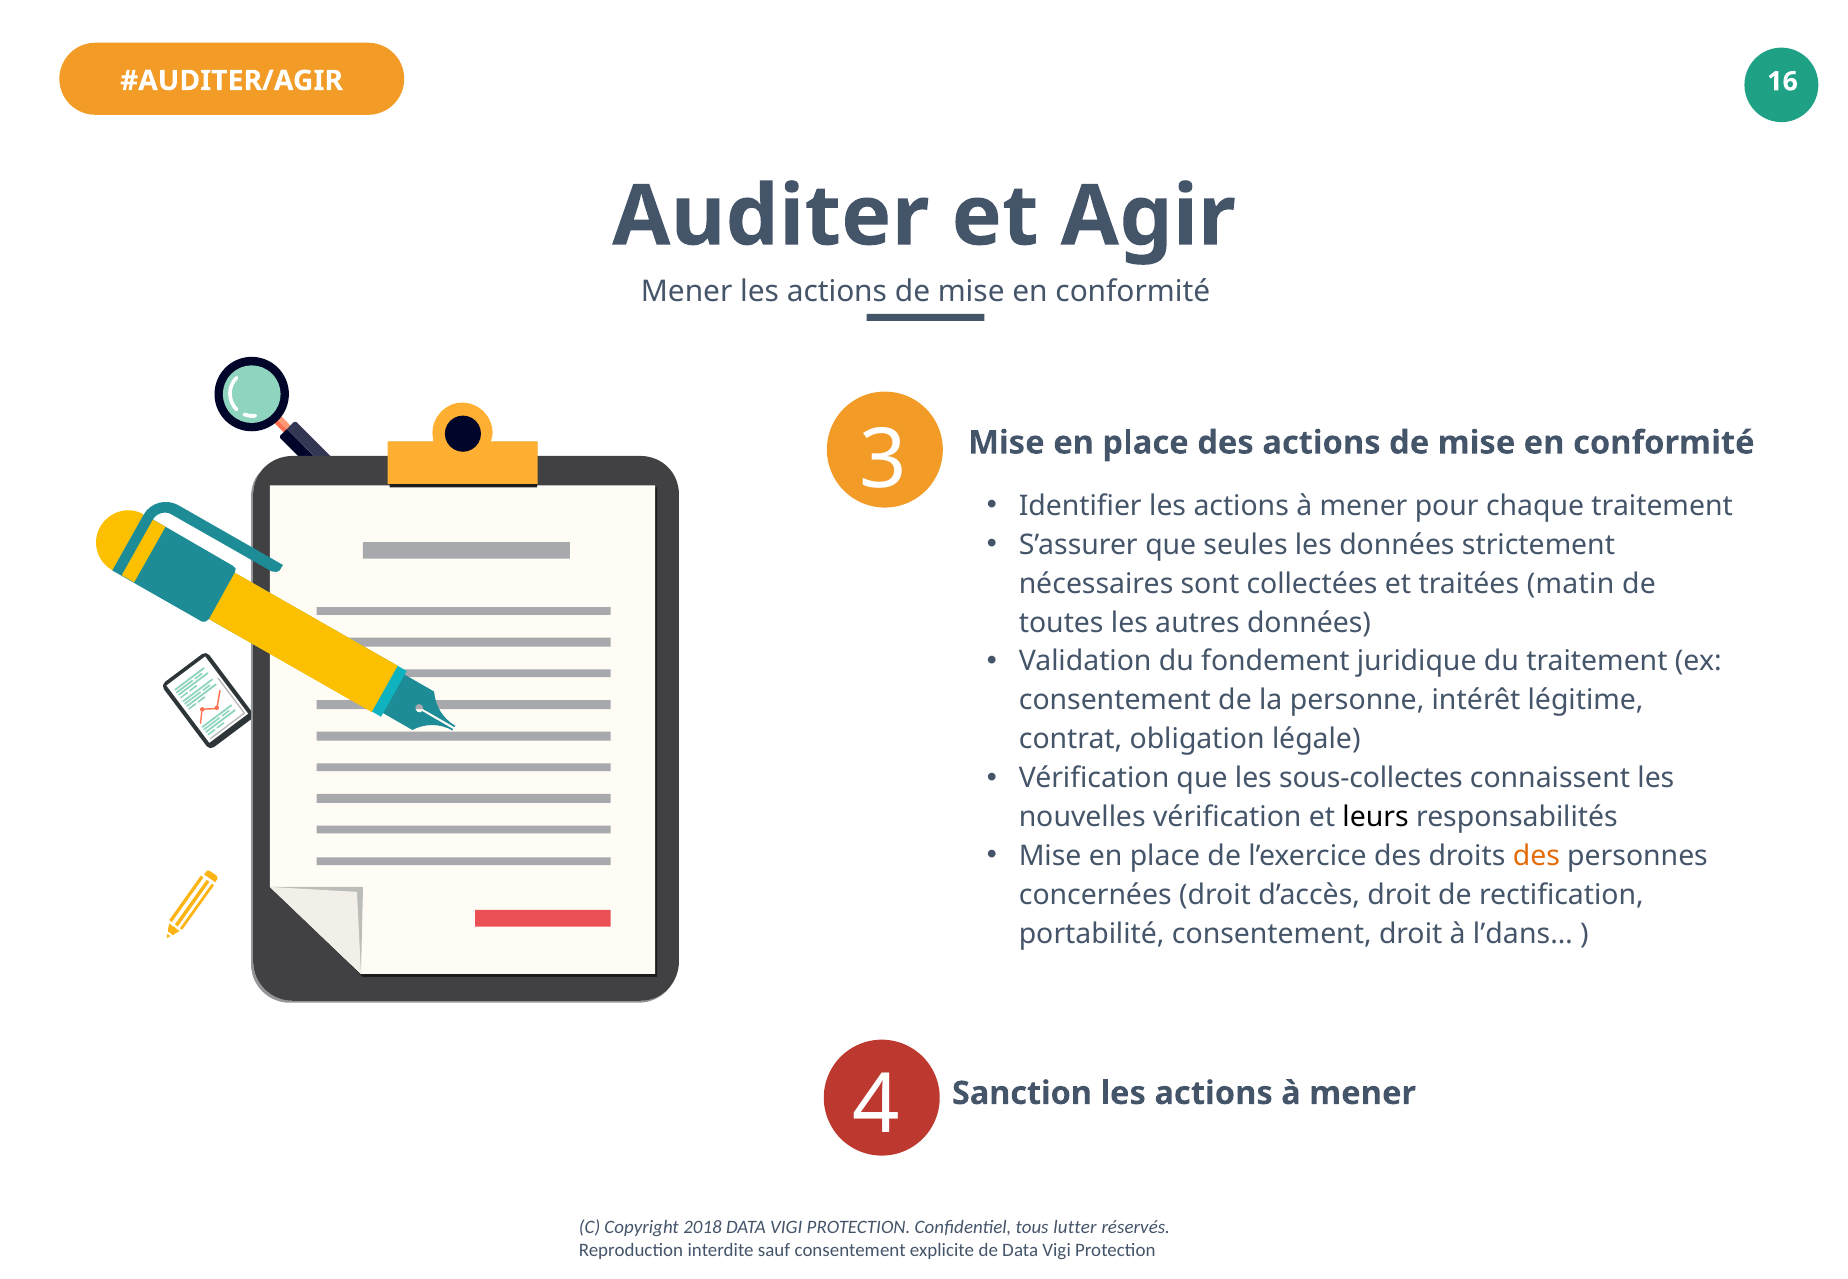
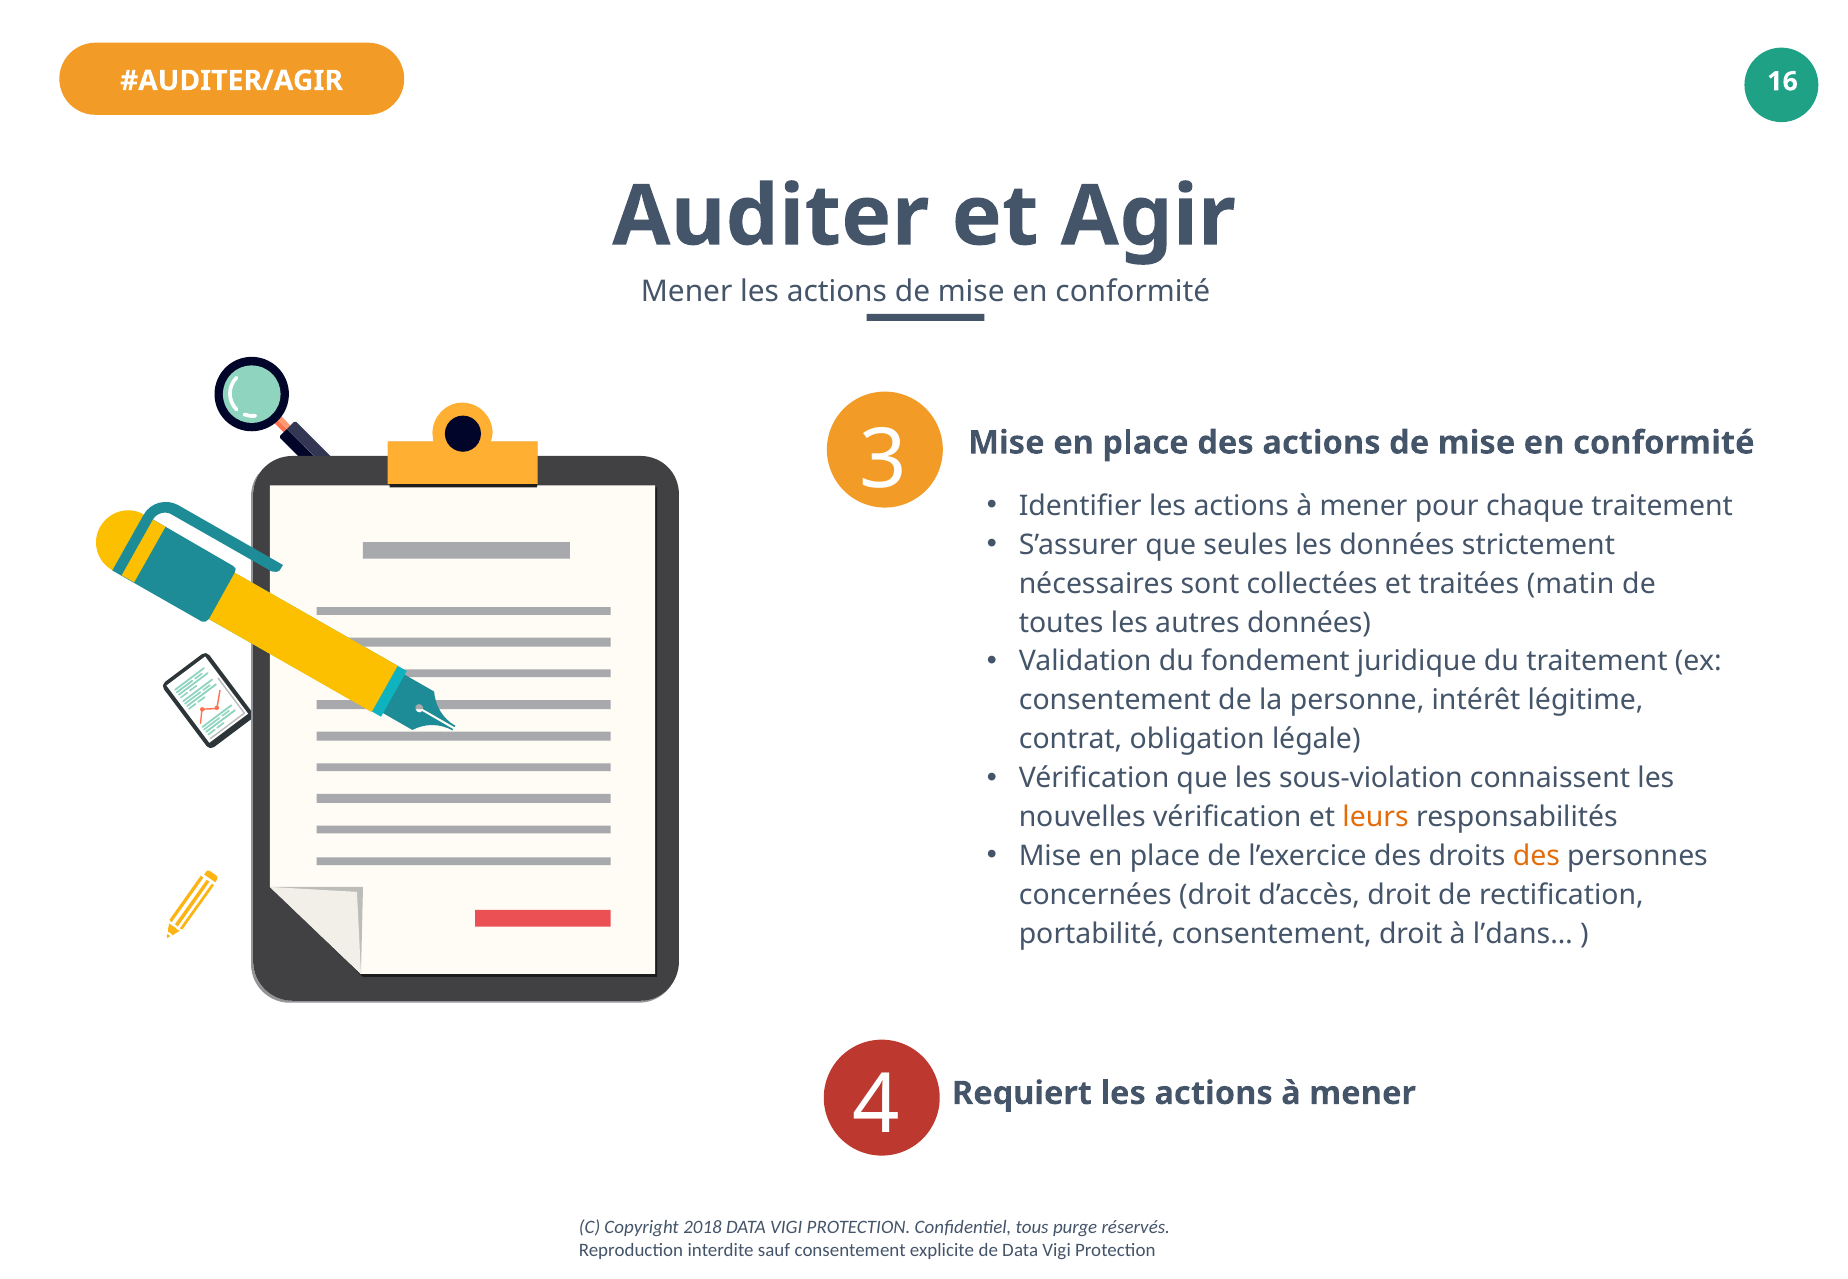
sous-collectes: sous-collectes -> sous-violation
leurs colour: black -> orange
Sanction: Sanction -> Requiert
lutter: lutter -> purge
